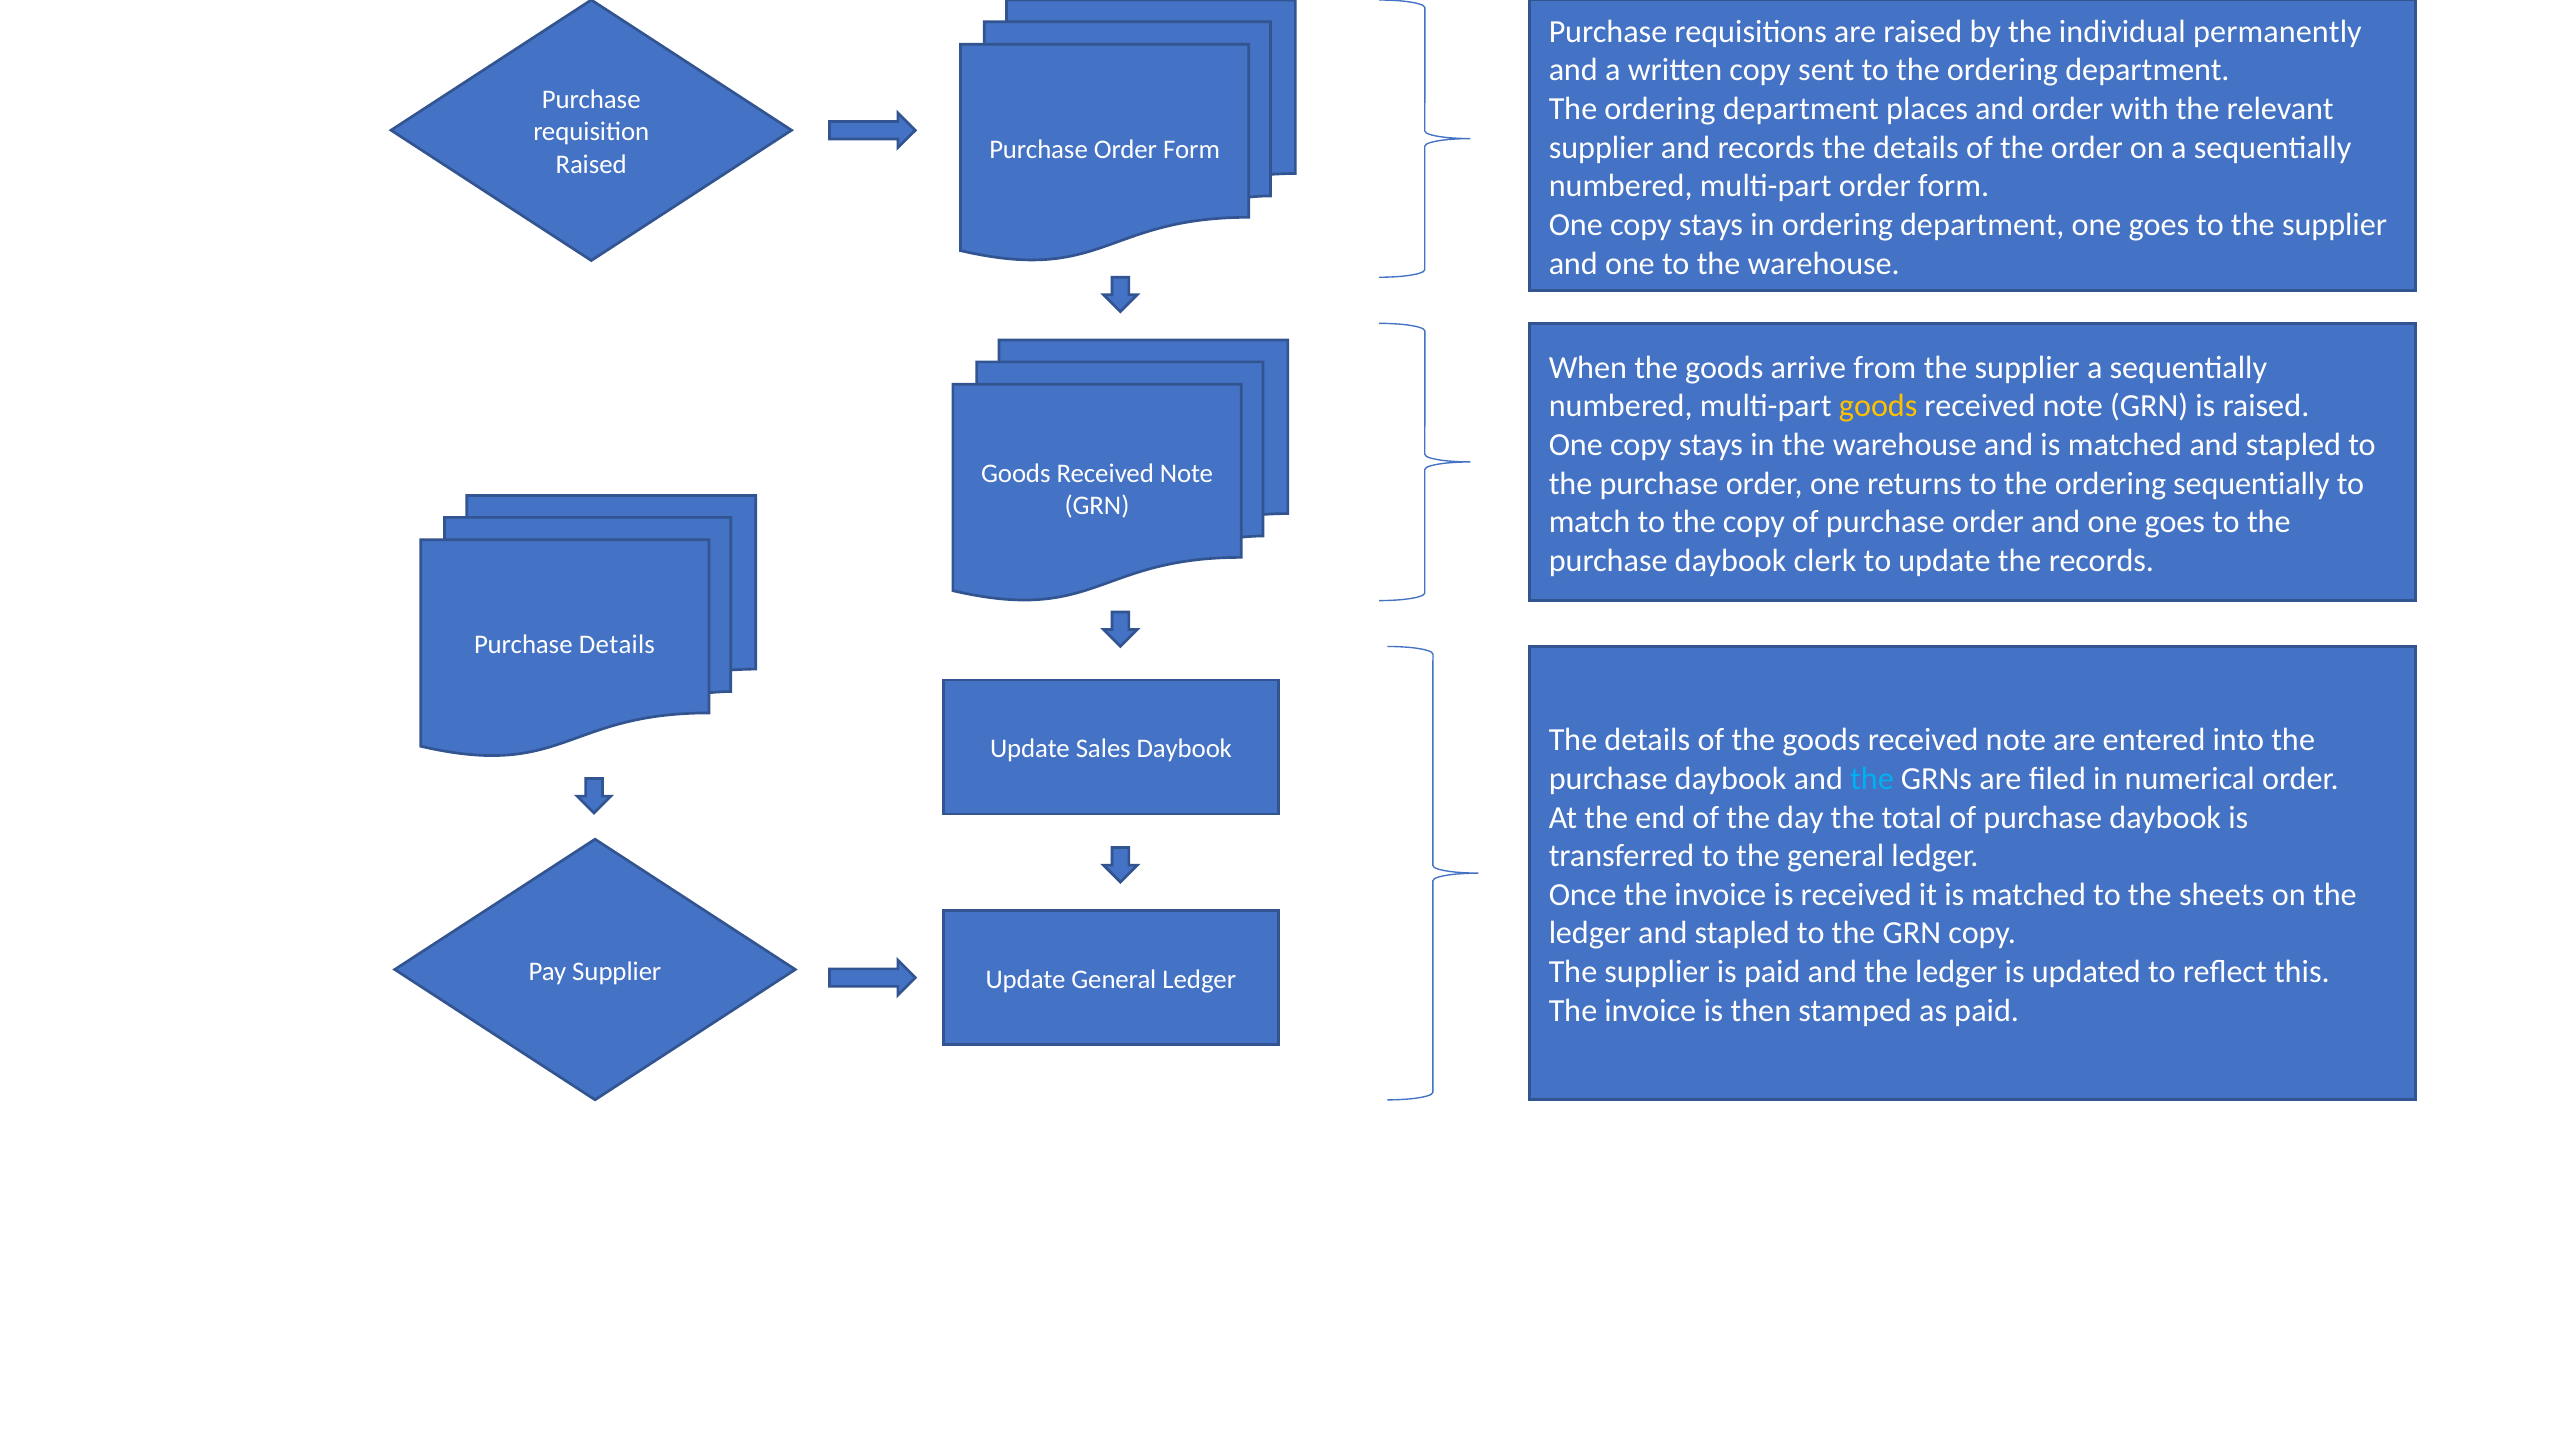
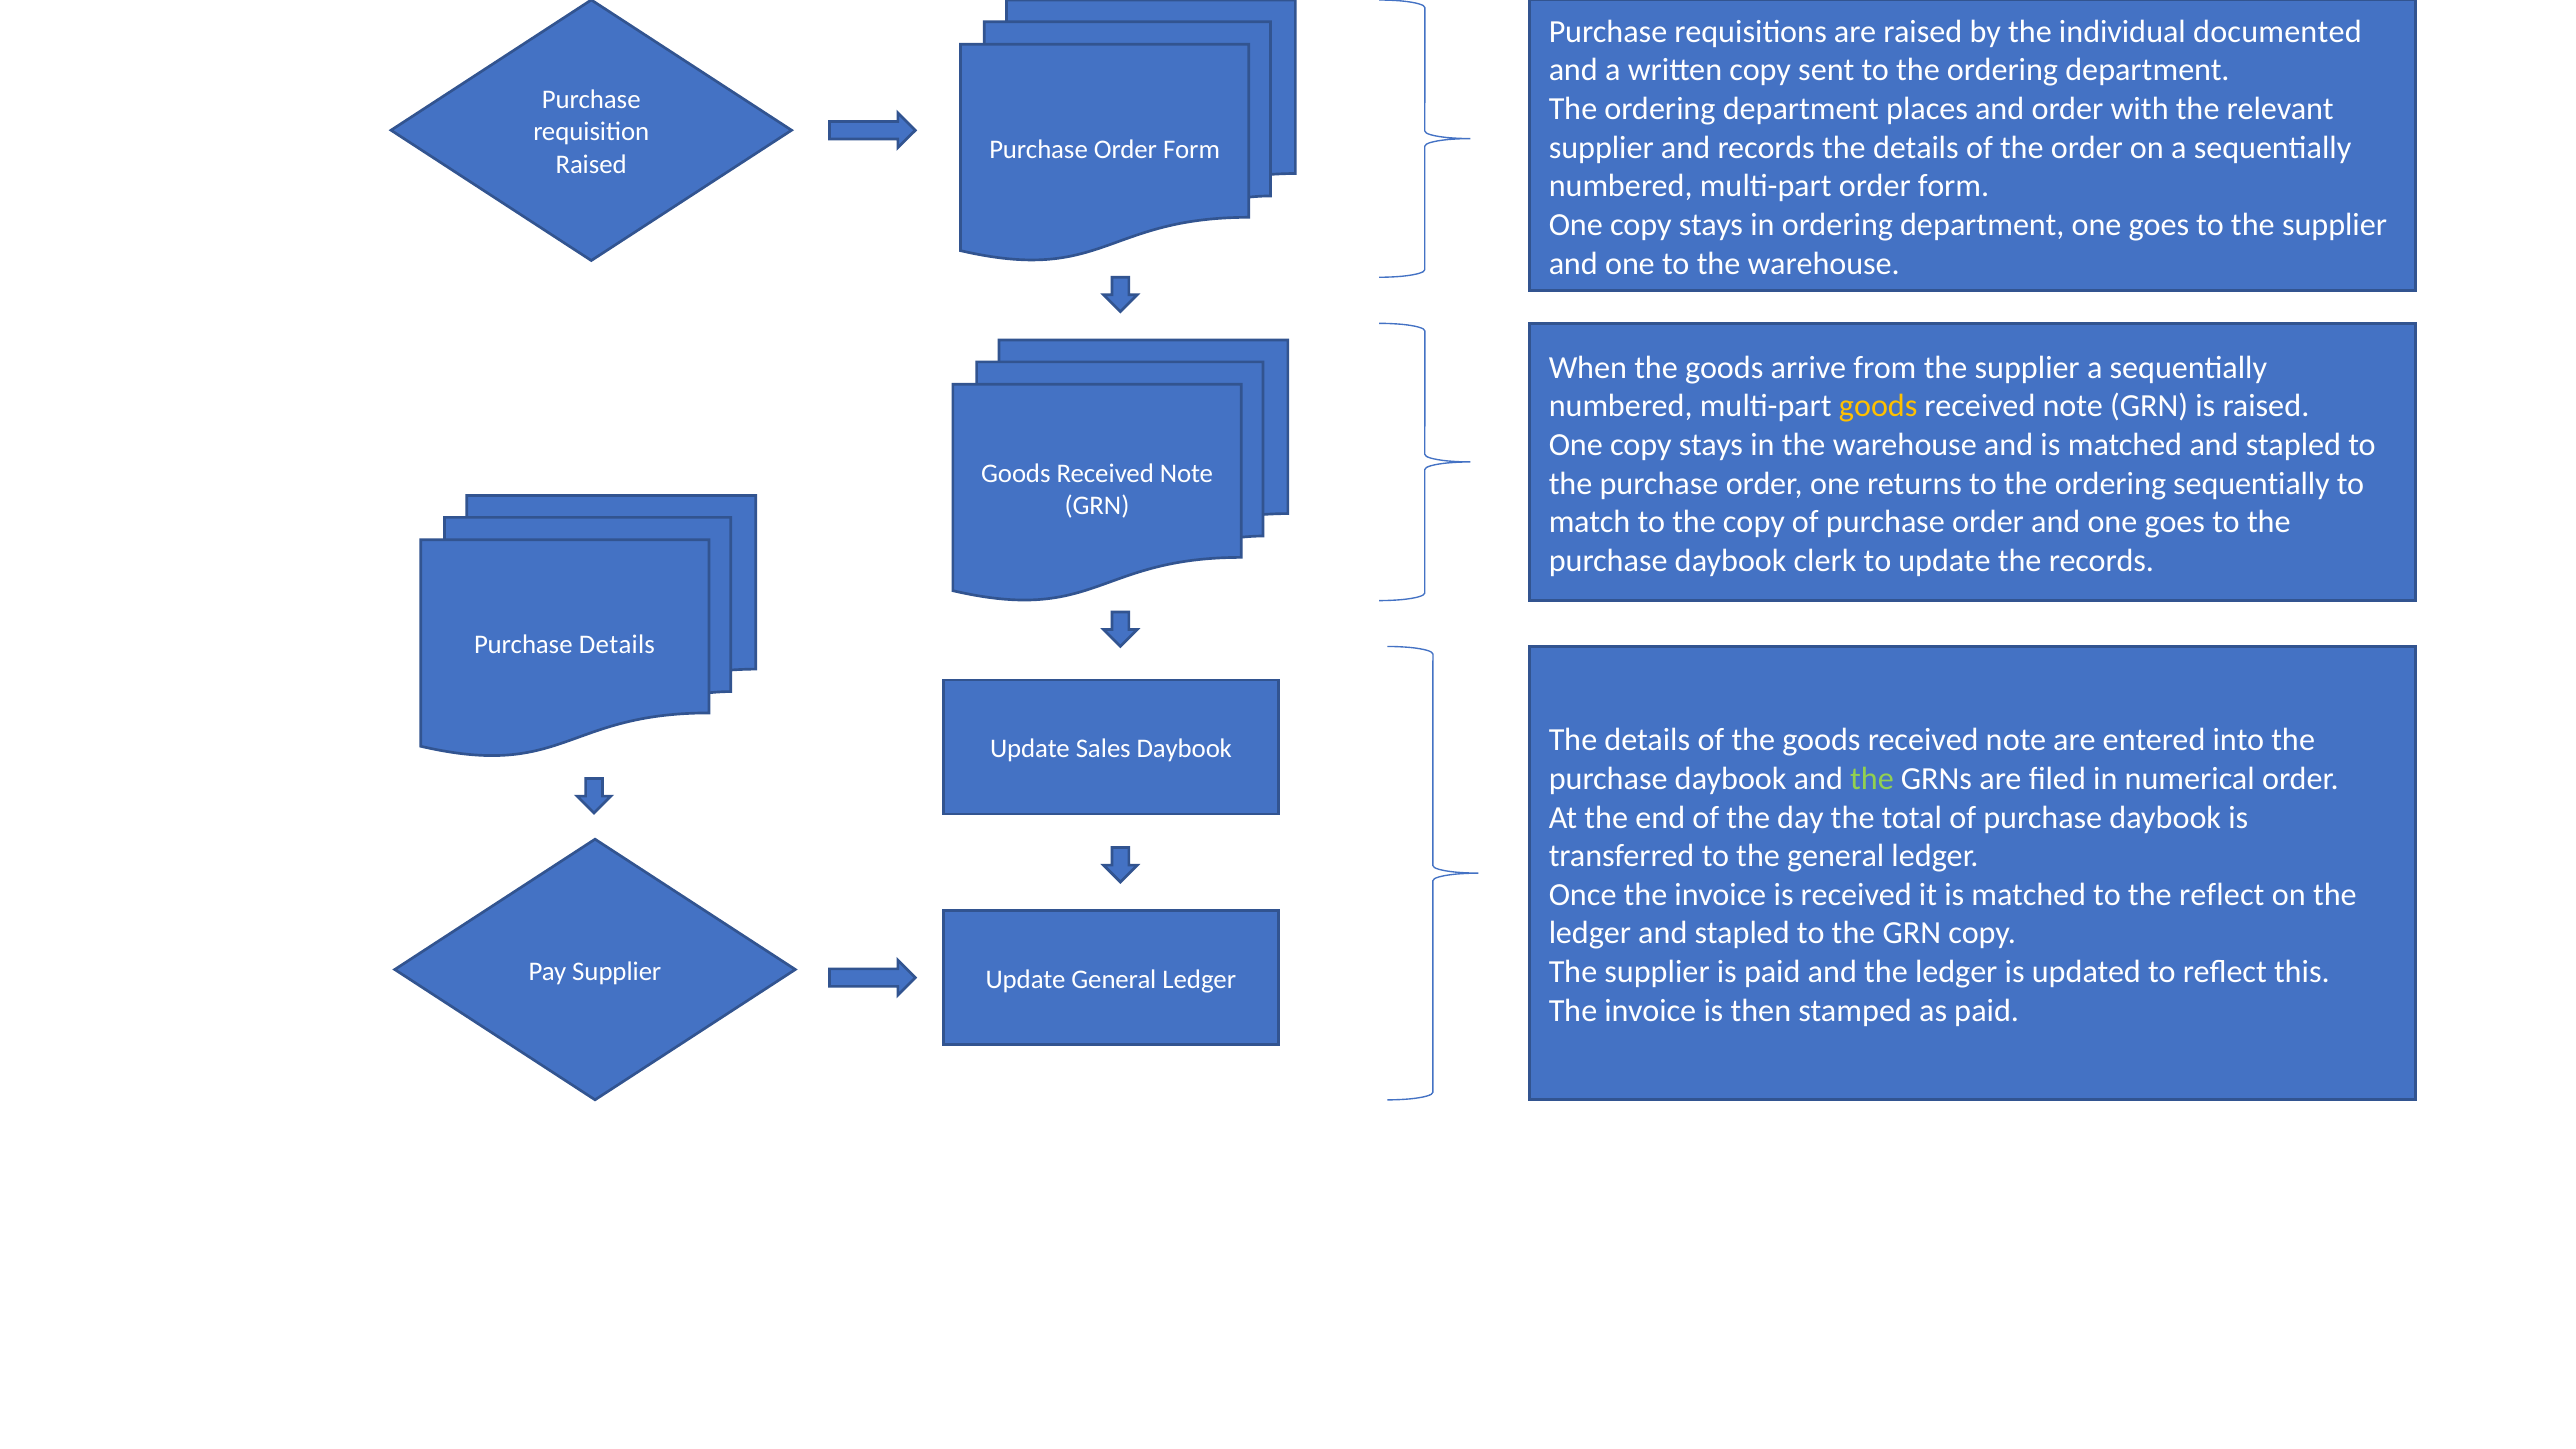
permanently: permanently -> documented
the at (1872, 779) colour: light blue -> light green
the sheets: sheets -> reflect
